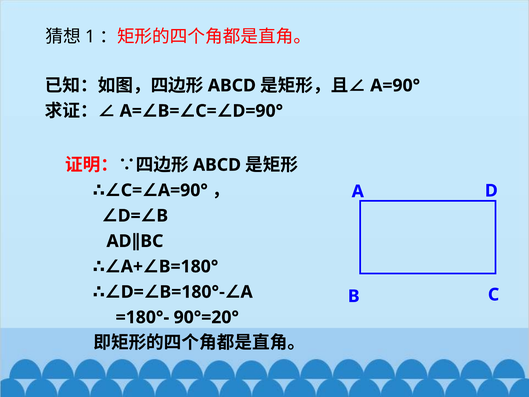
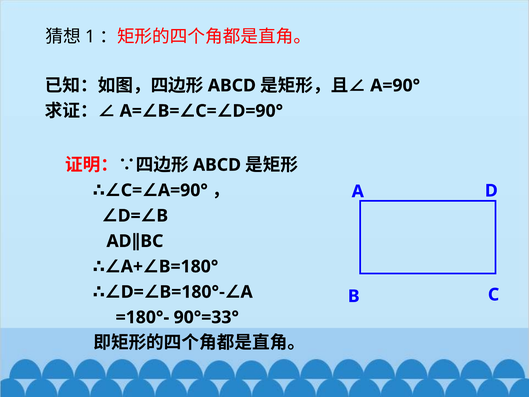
90°=20°: 90°=20° -> 90°=33°
